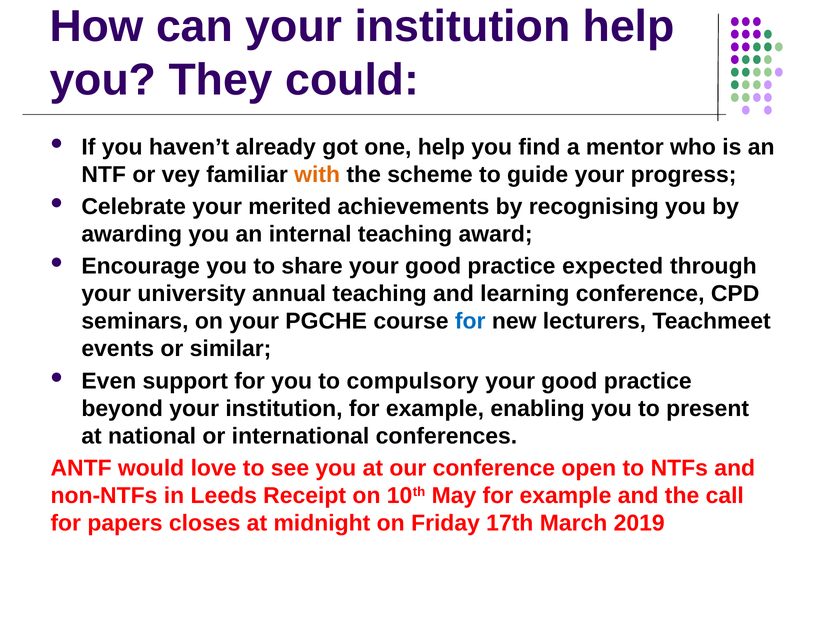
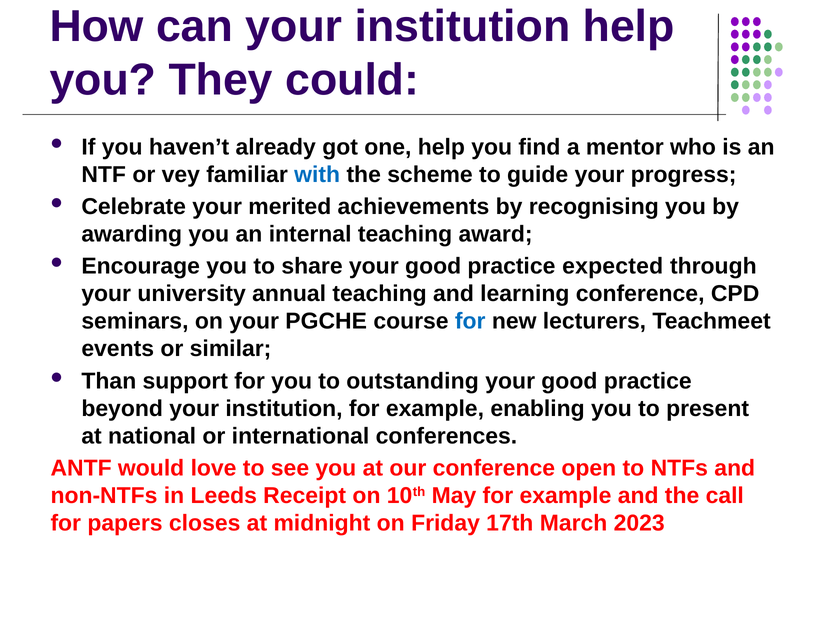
with colour: orange -> blue
Even: Even -> Than
compulsory: compulsory -> outstanding
2019: 2019 -> 2023
